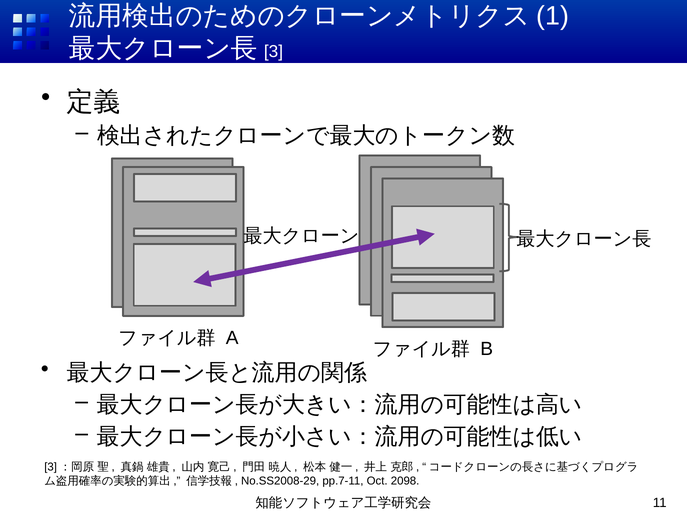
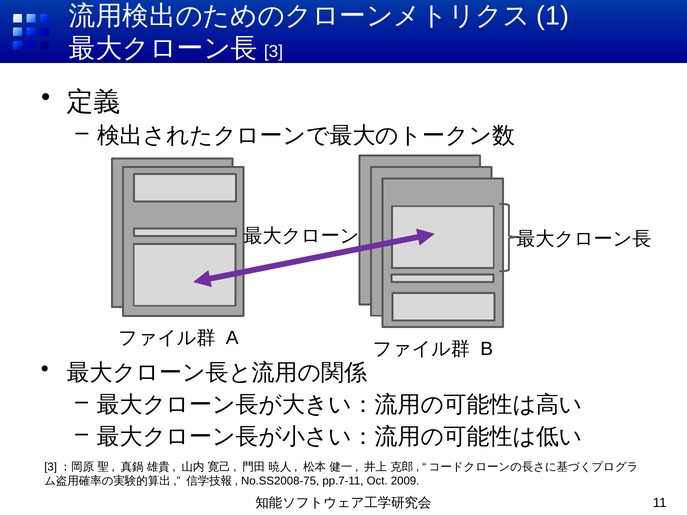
No.SS2008-29: No.SS2008-29 -> No.SS2008-75
2098: 2098 -> 2009
